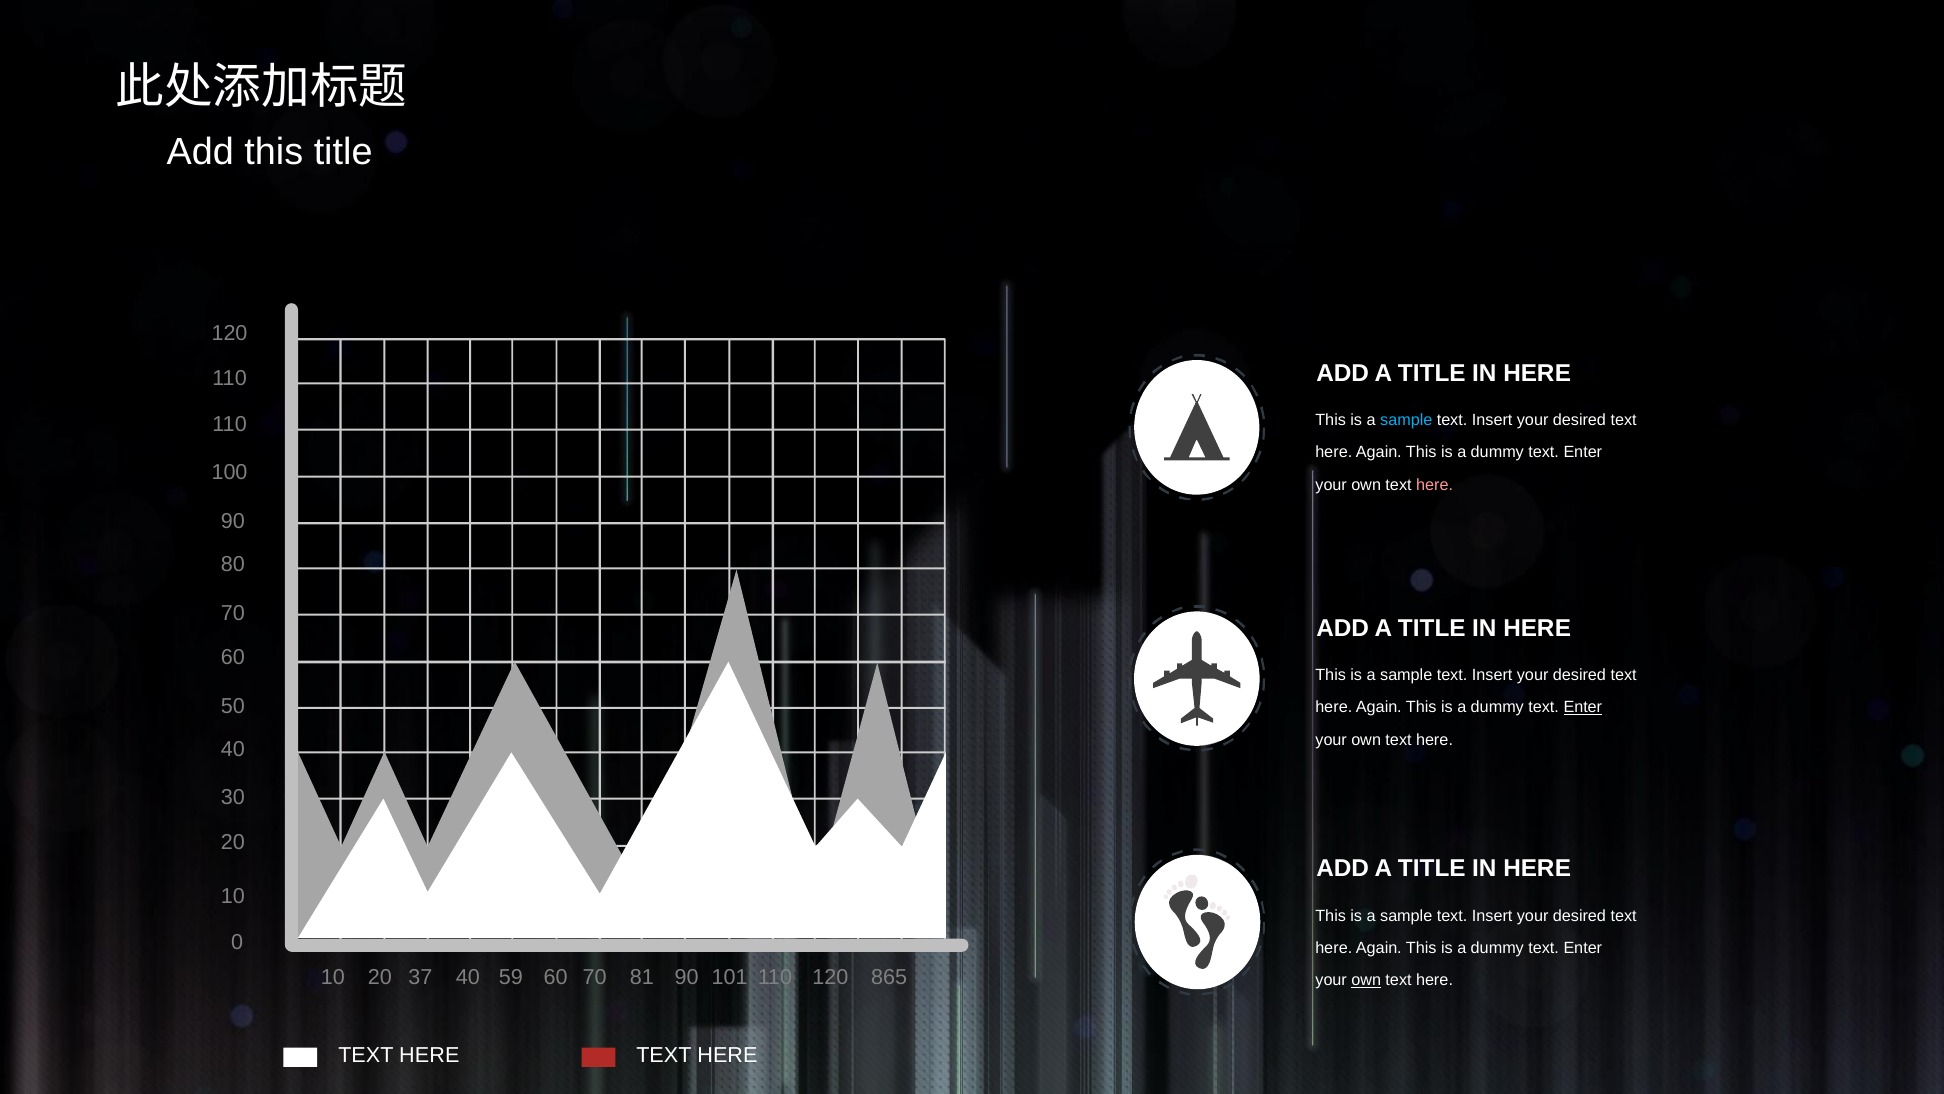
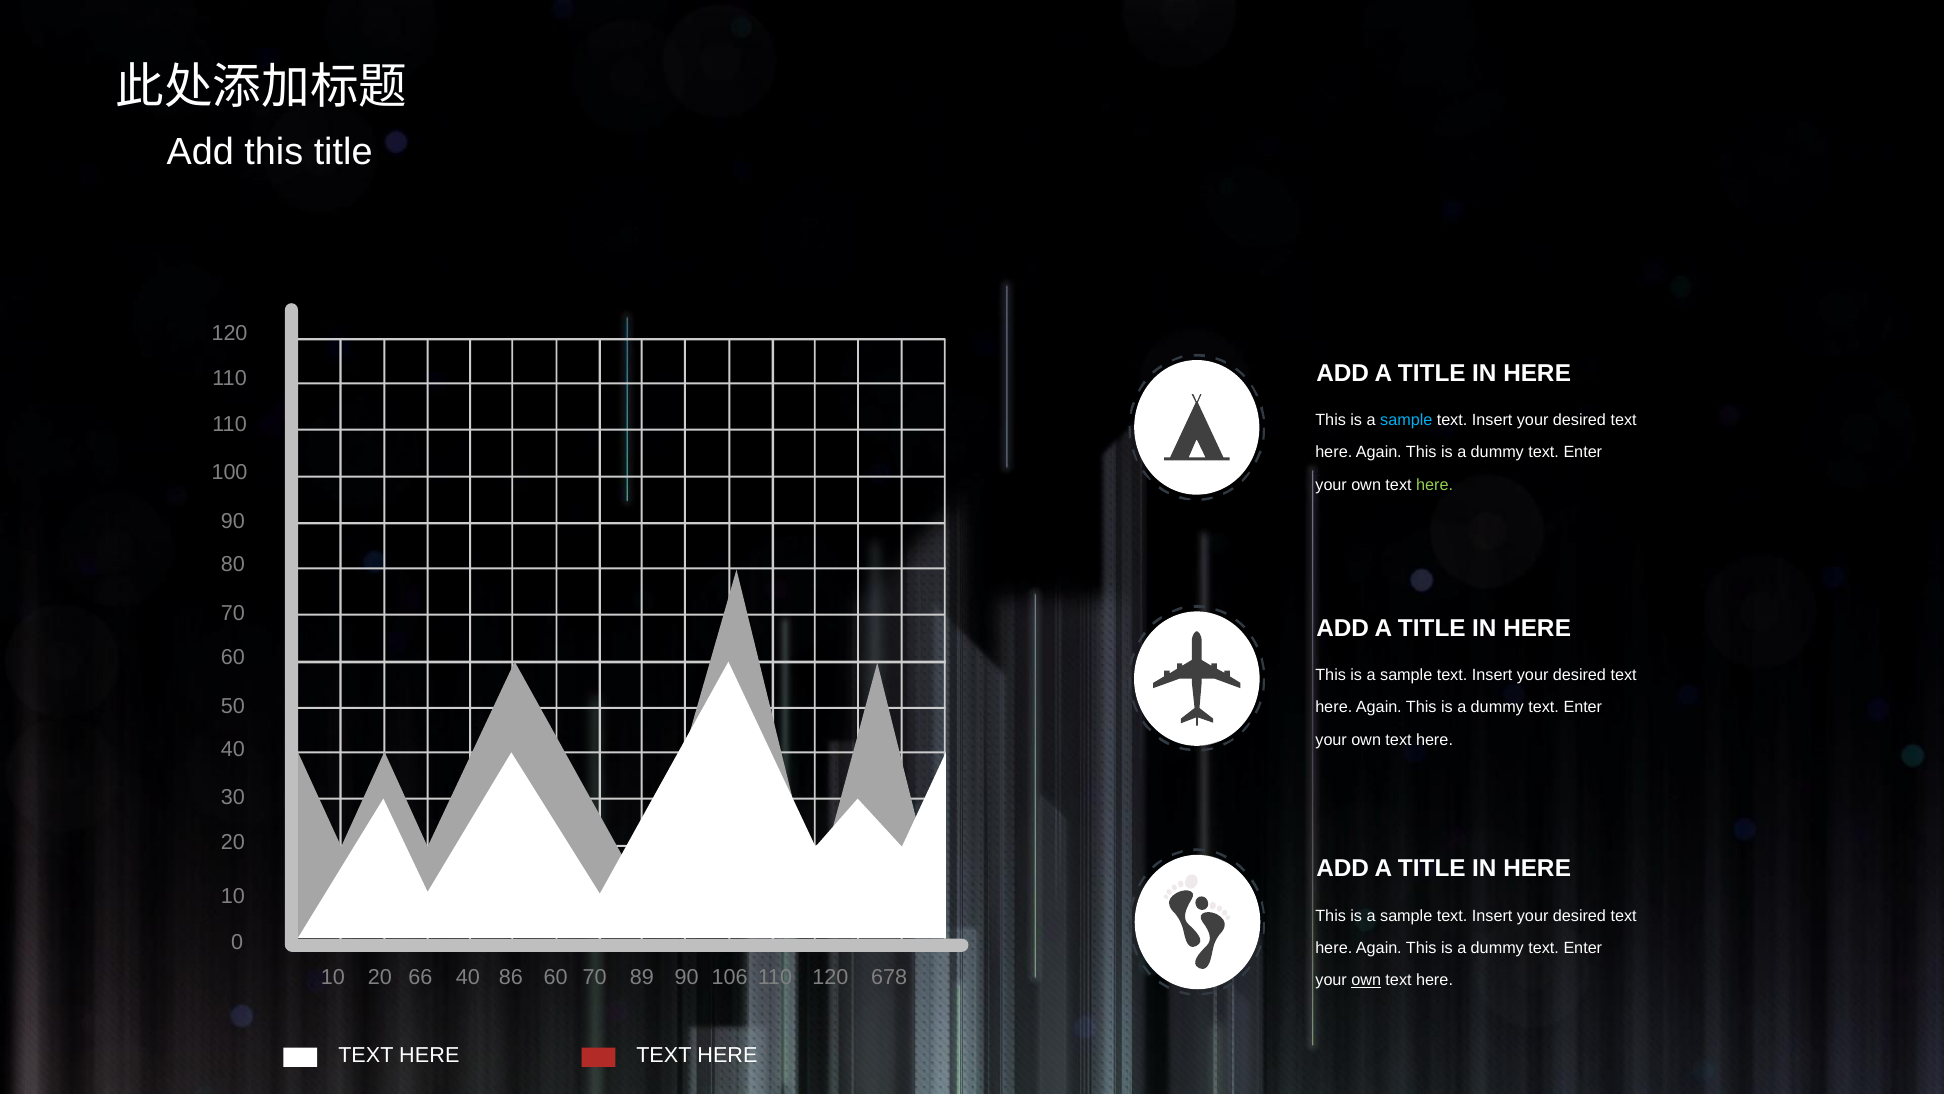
here at (1435, 485) colour: pink -> light green
Enter at (1583, 707) underline: present -> none
37: 37 -> 66
59: 59 -> 86
81: 81 -> 89
101: 101 -> 106
865: 865 -> 678
